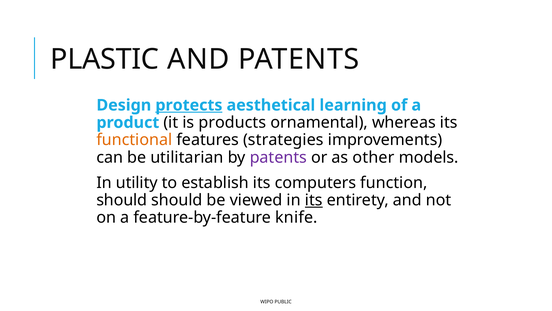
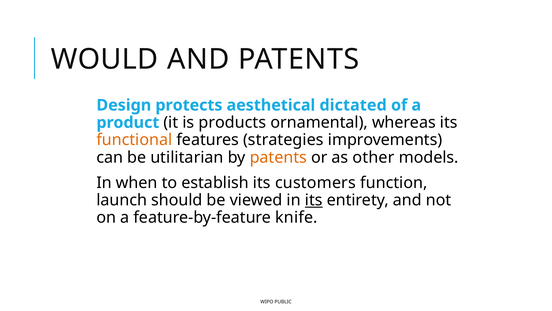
PLASTIC: PLASTIC -> WOULD
protects underline: present -> none
learning: learning -> dictated
patents at (278, 157) colour: purple -> orange
utility: utility -> when
computers: computers -> customers
should at (122, 200): should -> launch
